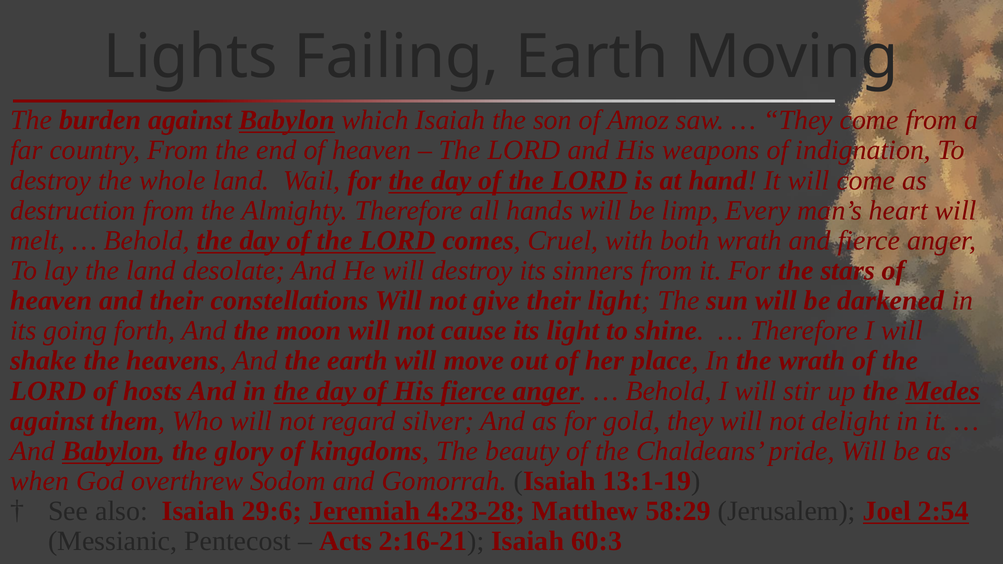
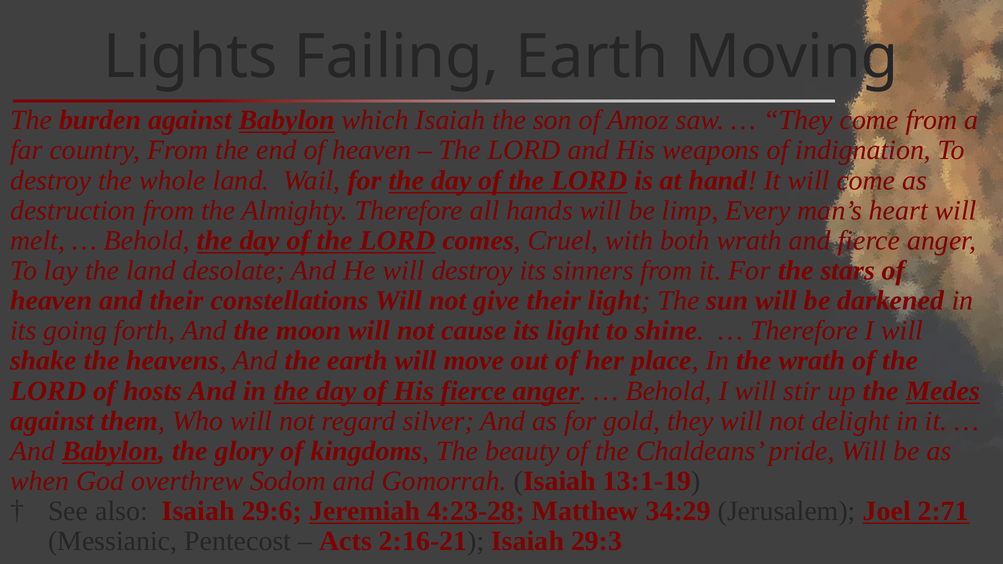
58:29: 58:29 -> 34:29
2:54: 2:54 -> 2:71
60:3: 60:3 -> 29:3
